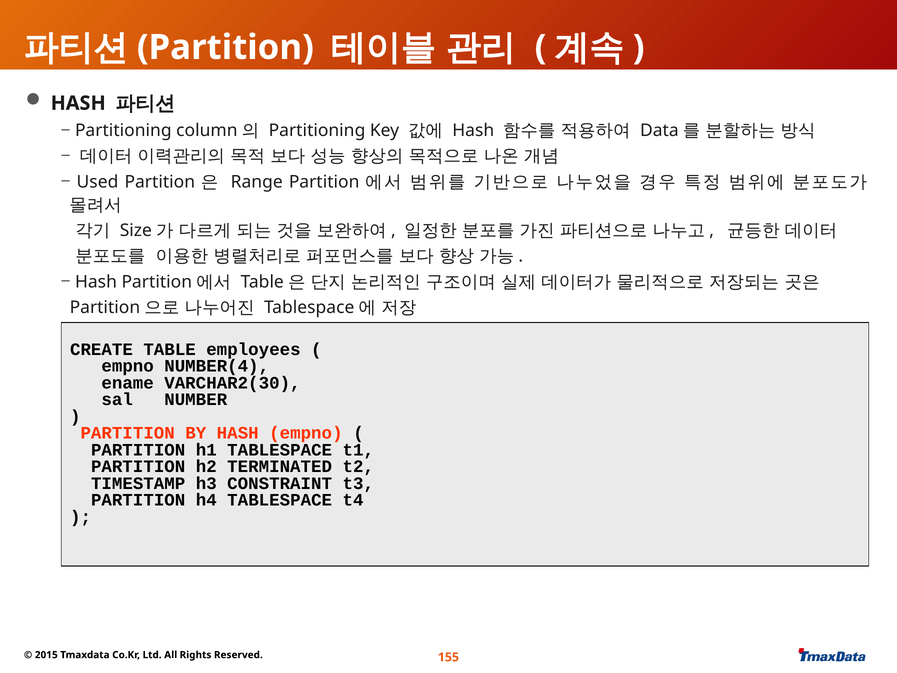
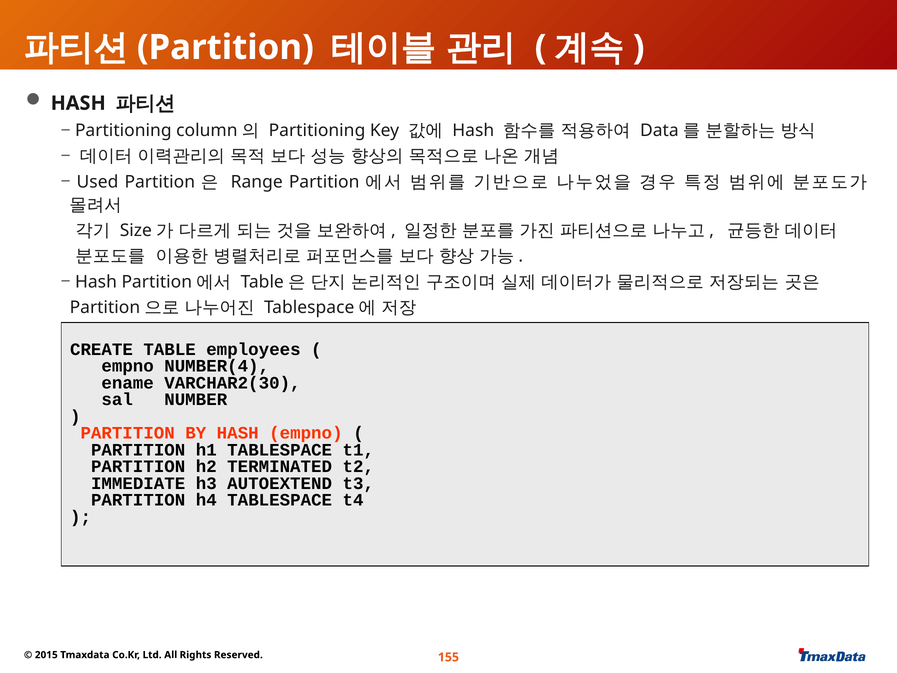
TIMESTAMP: TIMESTAMP -> IMMEDIATE
CONSTRAINT: CONSTRAINT -> AUTOEXTEND
